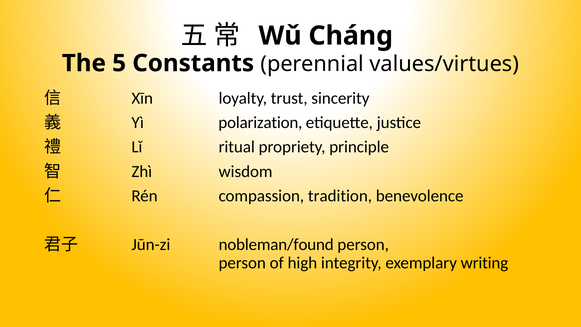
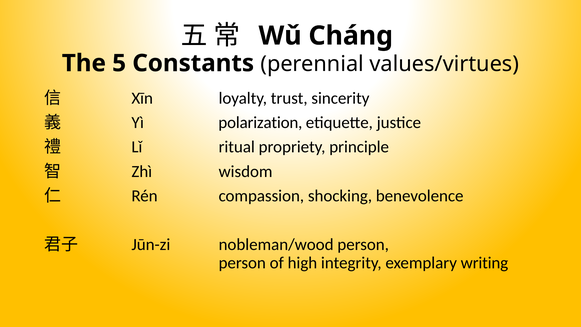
tradition: tradition -> shocking
nobleman/found: nobleman/found -> nobleman/wood
